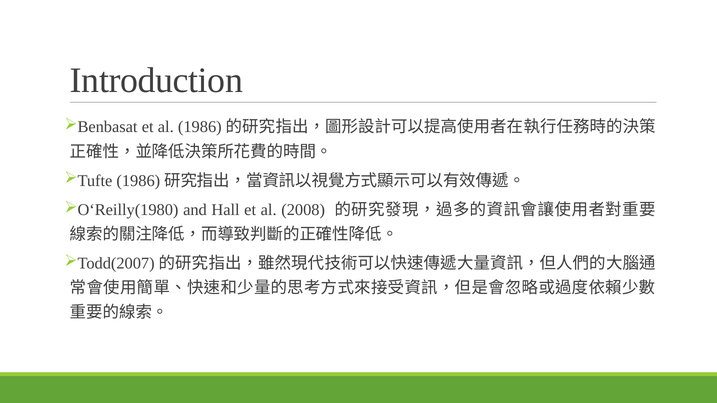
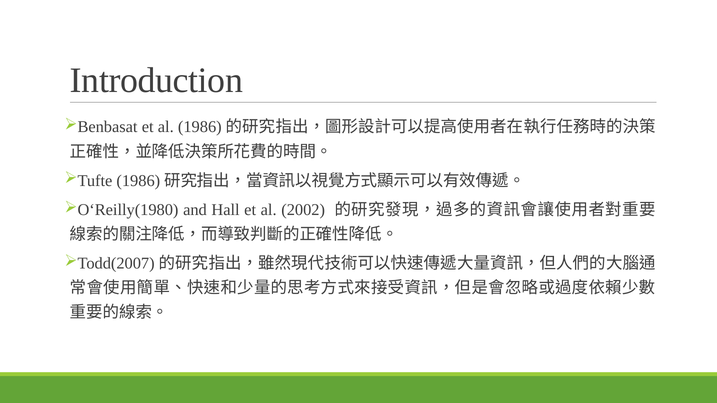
2008: 2008 -> 2002
